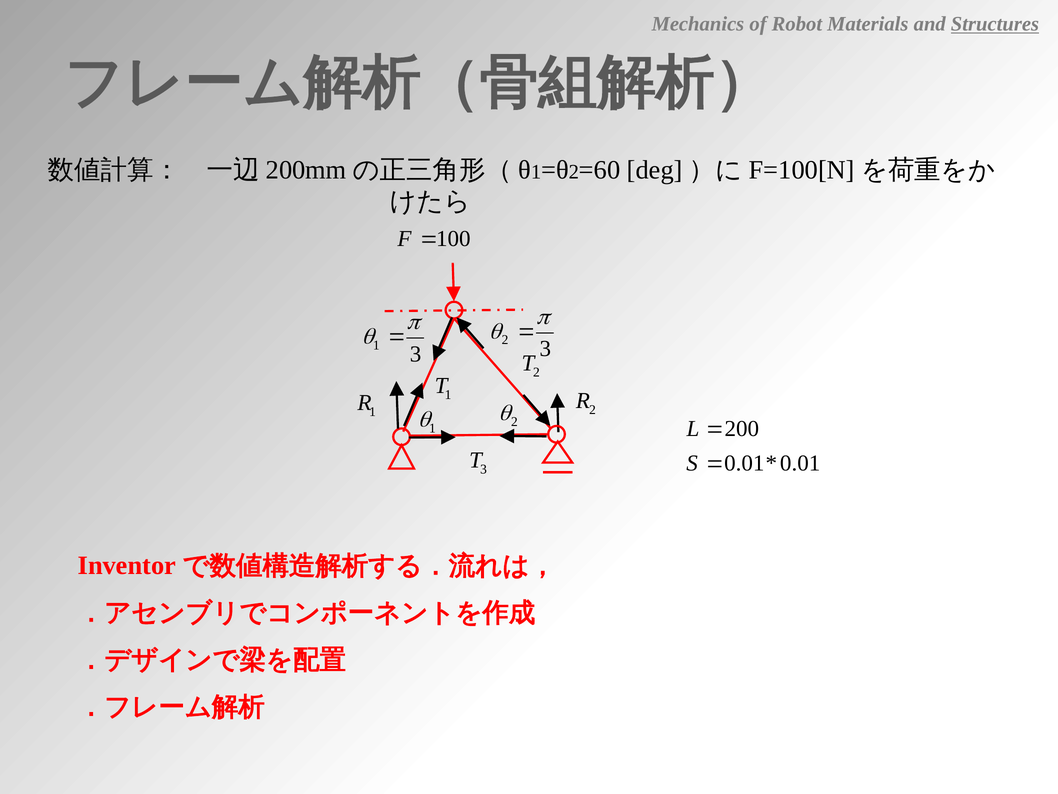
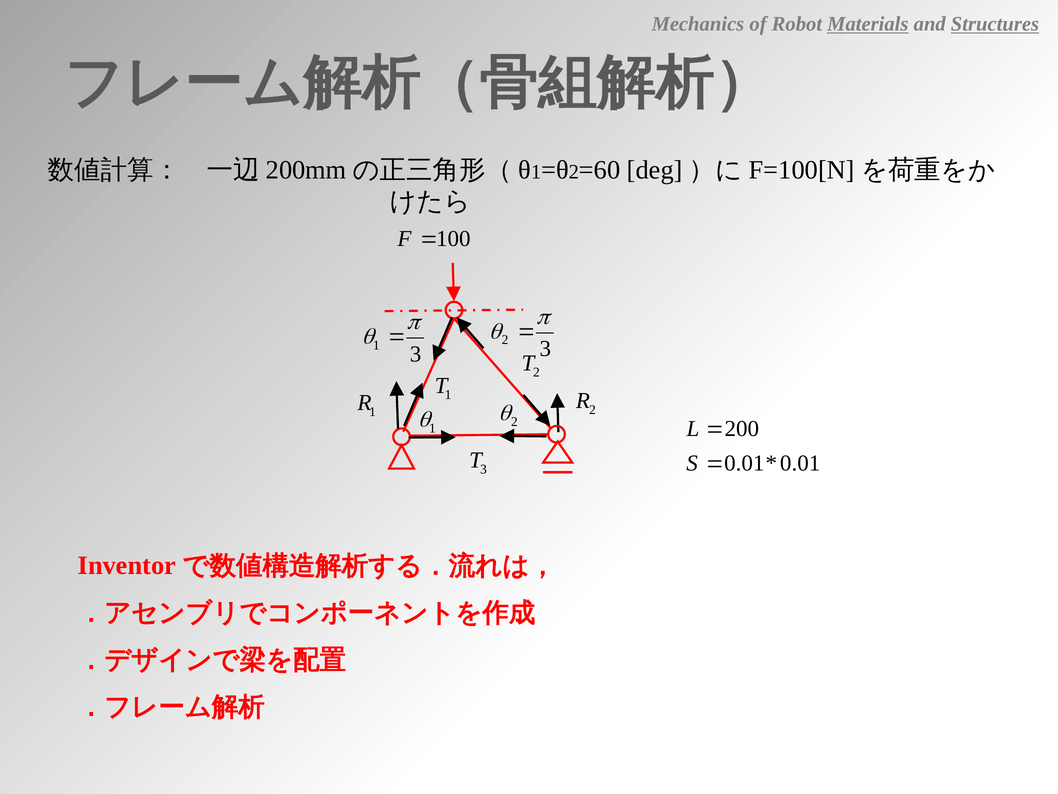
Materials underline: none -> present
